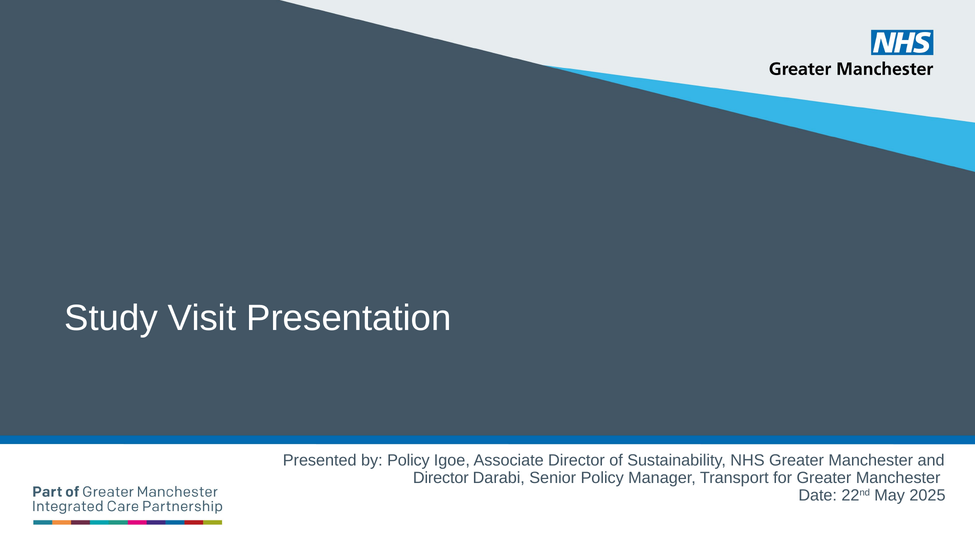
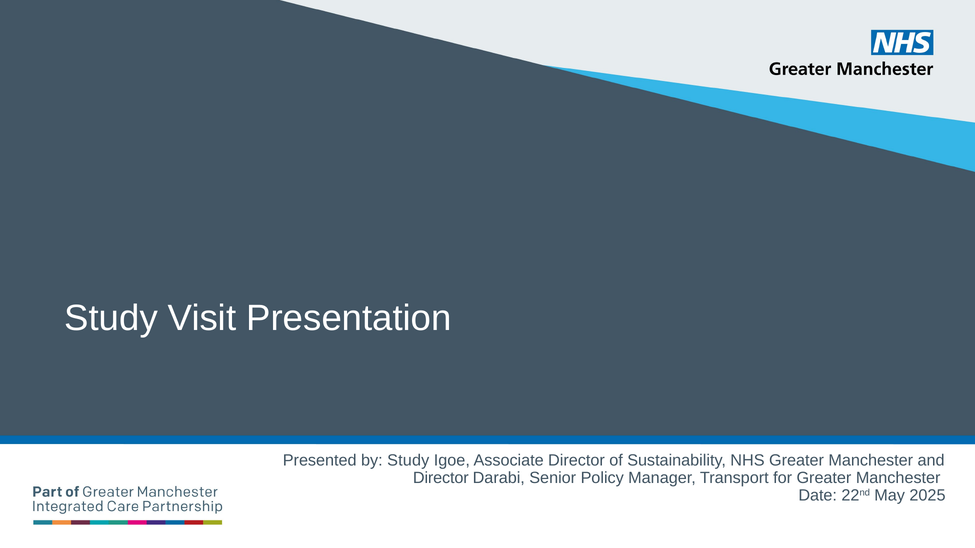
by Policy: Policy -> Study
